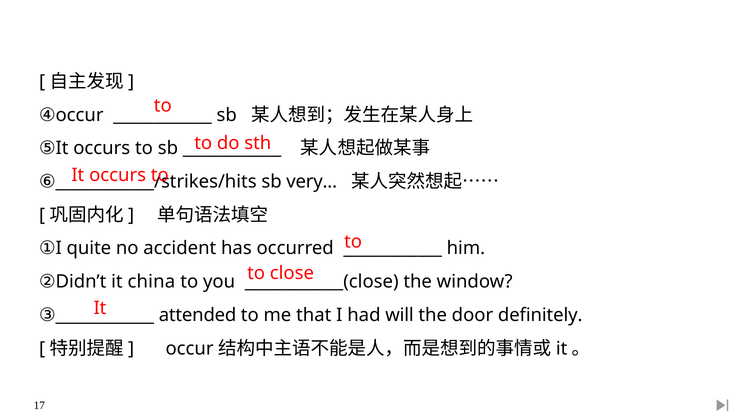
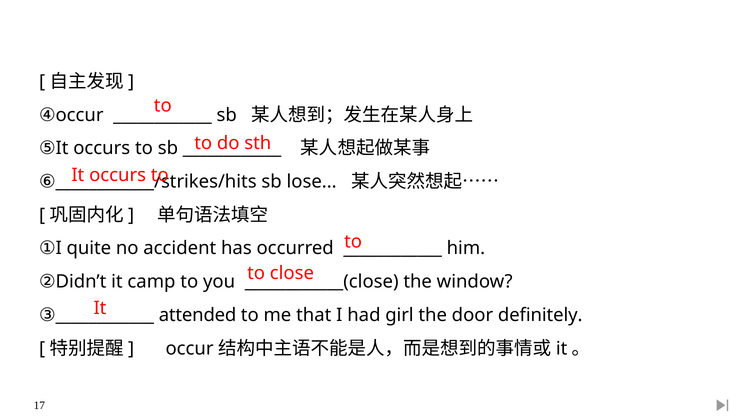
very: very -> lose
china: china -> camp
will: will -> girl
